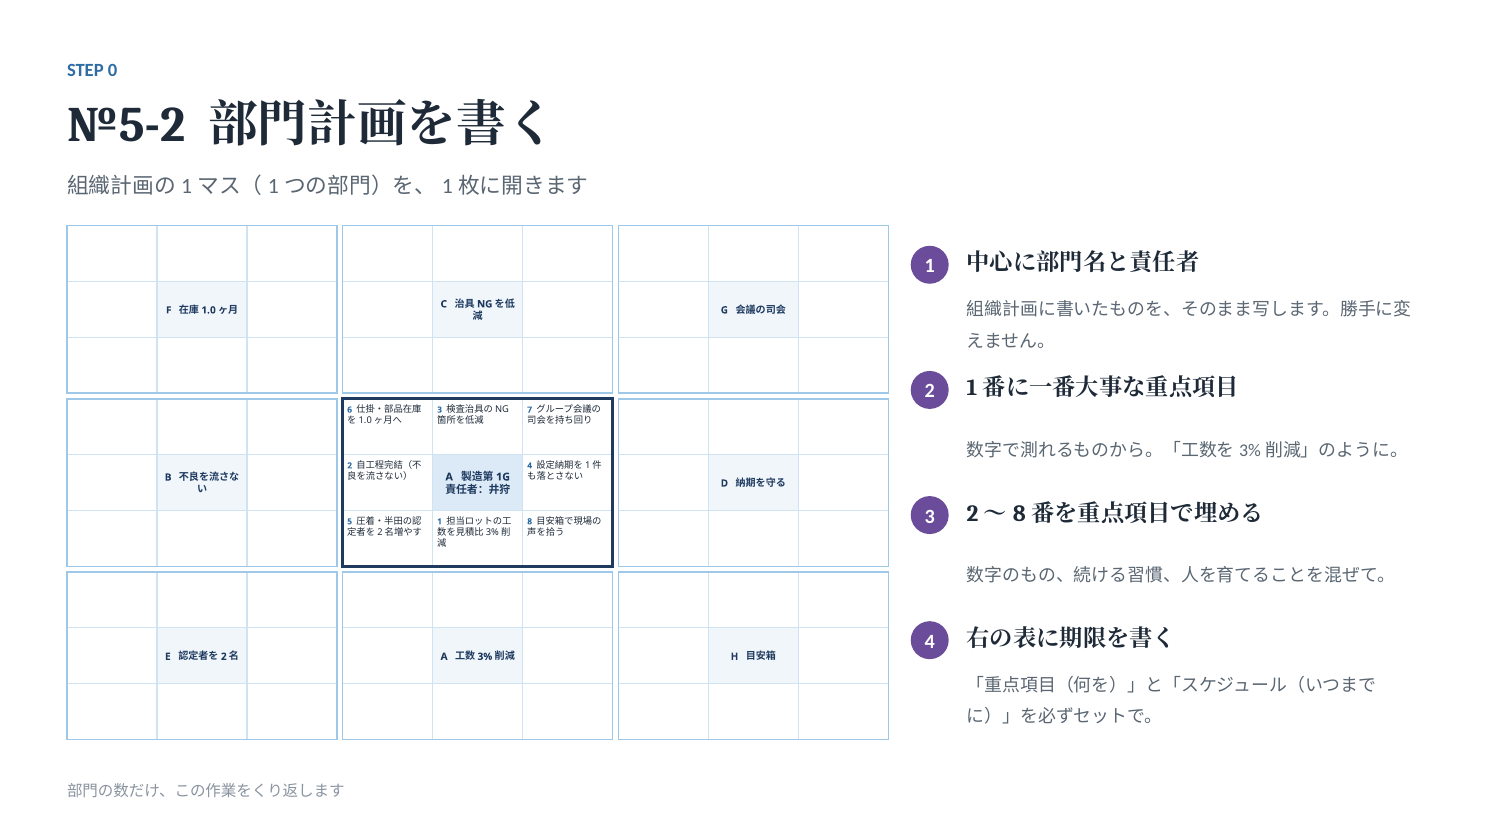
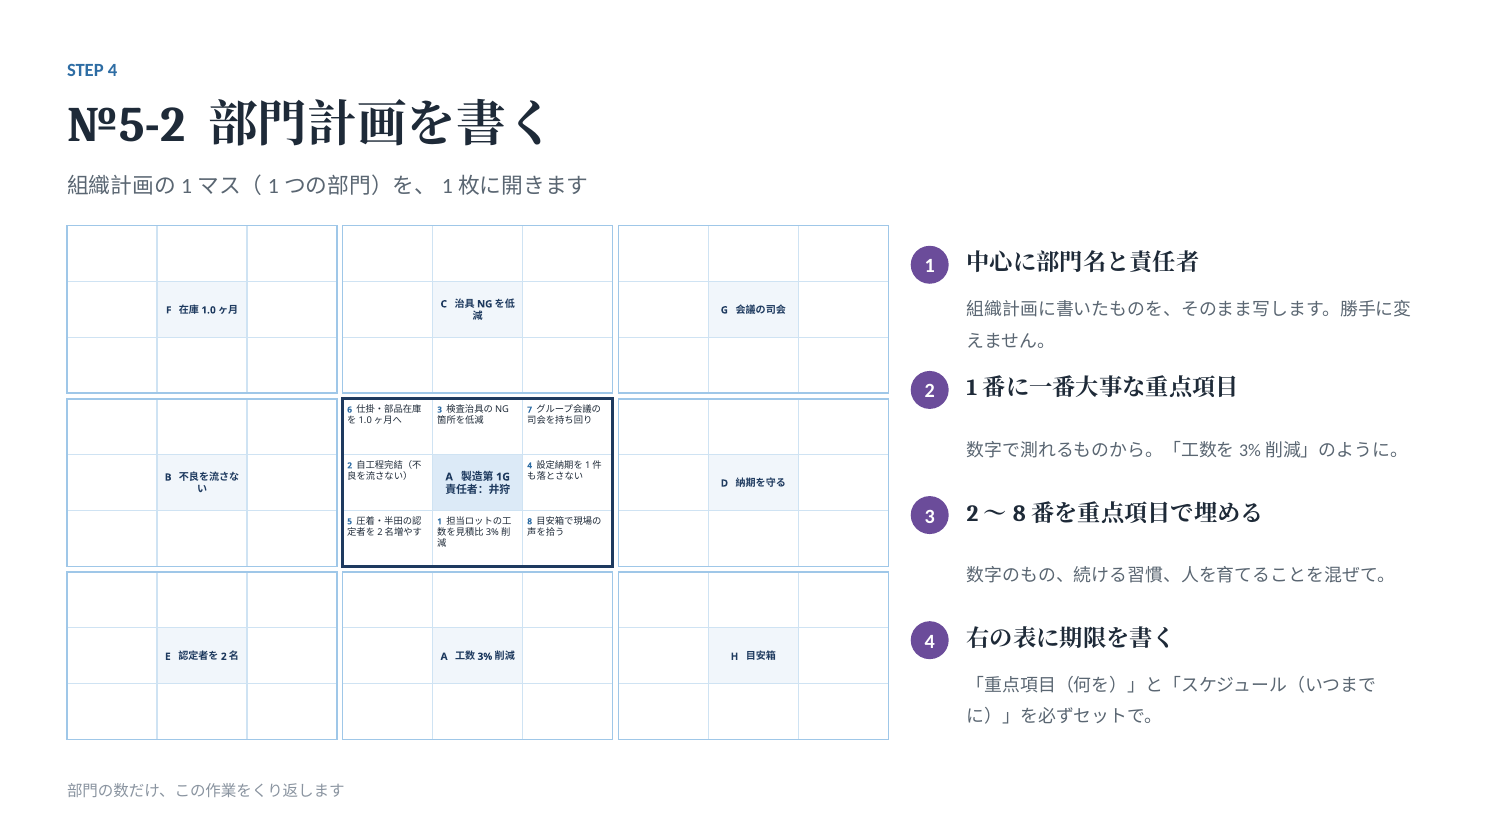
STEP 0: 0 -> 4
